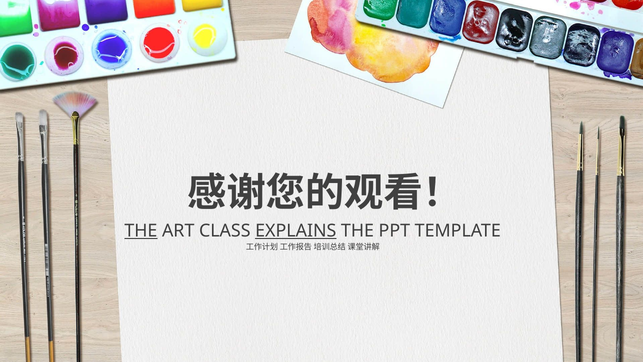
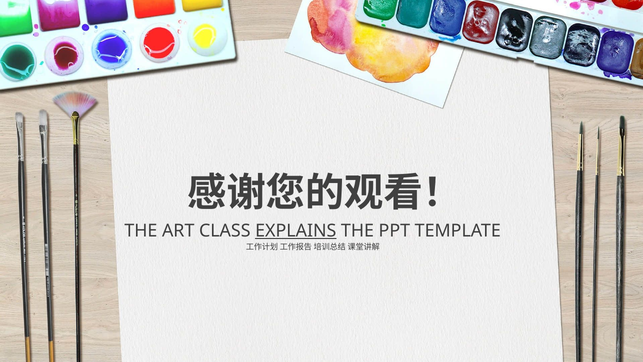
THE at (141, 230) underline: present -> none
